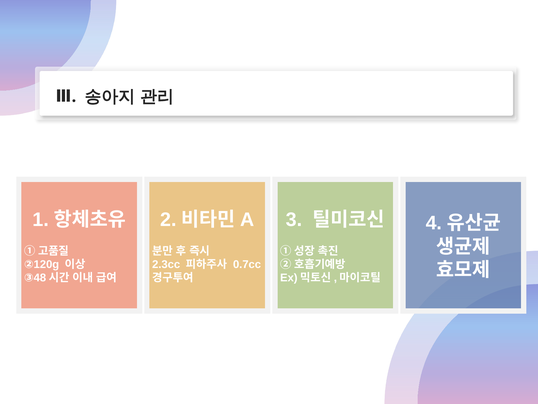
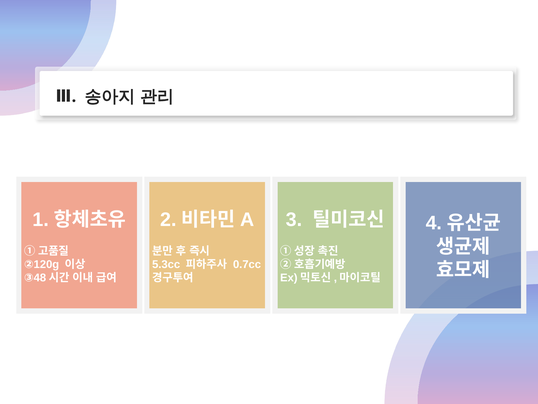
2.3cc: 2.3cc -> 5.3cc
